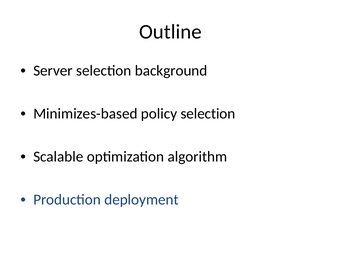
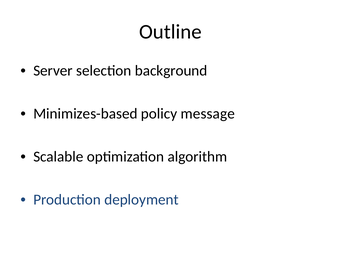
policy selection: selection -> message
